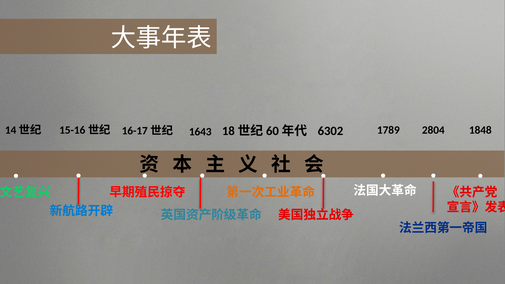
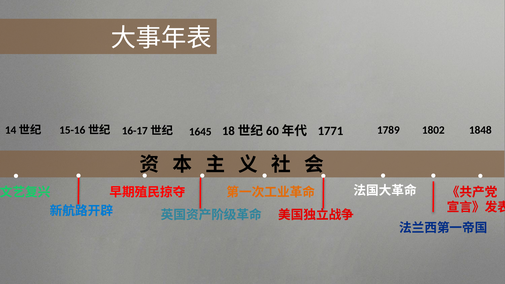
1643: 1643 -> 1645
2804: 2804 -> 1802
6302: 6302 -> 1771
